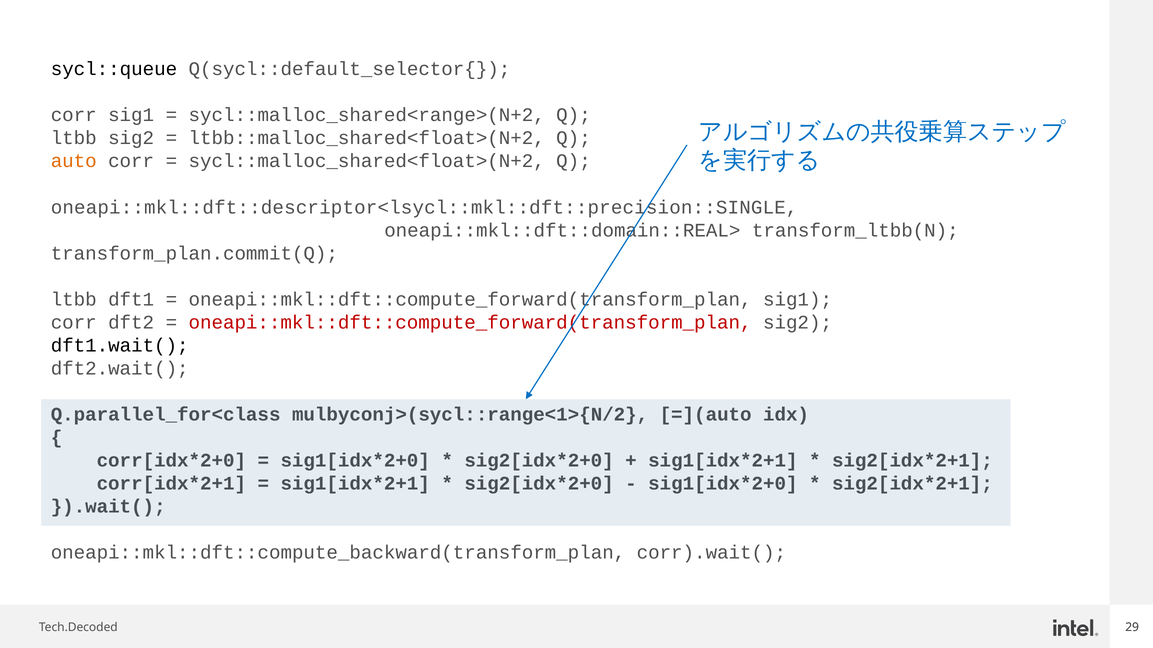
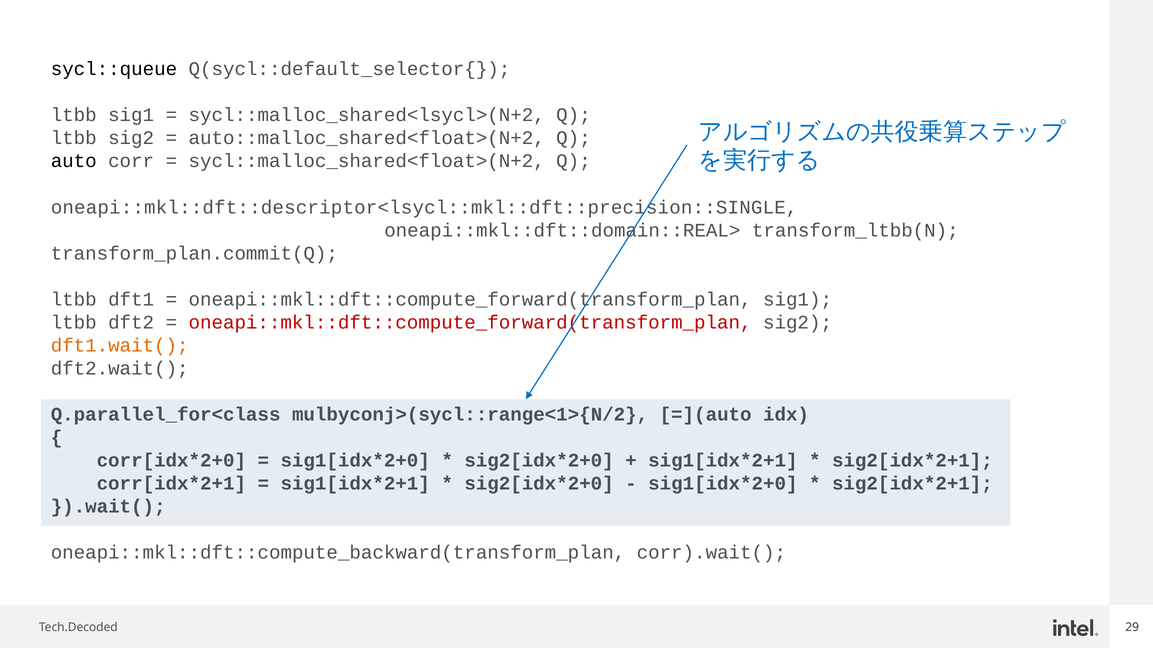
corr at (74, 115): corr -> ltbb
sycl::malloc_shared<range>(N+2: sycl::malloc_shared<range>(N+2 -> sycl::malloc_shared<lsycl>(N+2
ltbb::malloc_shared<float>(N+2: ltbb::malloc_shared<float>(N+2 -> auto::malloc_shared<float>(N+2
auto colour: orange -> black
corr at (74, 323): corr -> ltbb
dft1.wait( colour: black -> orange
